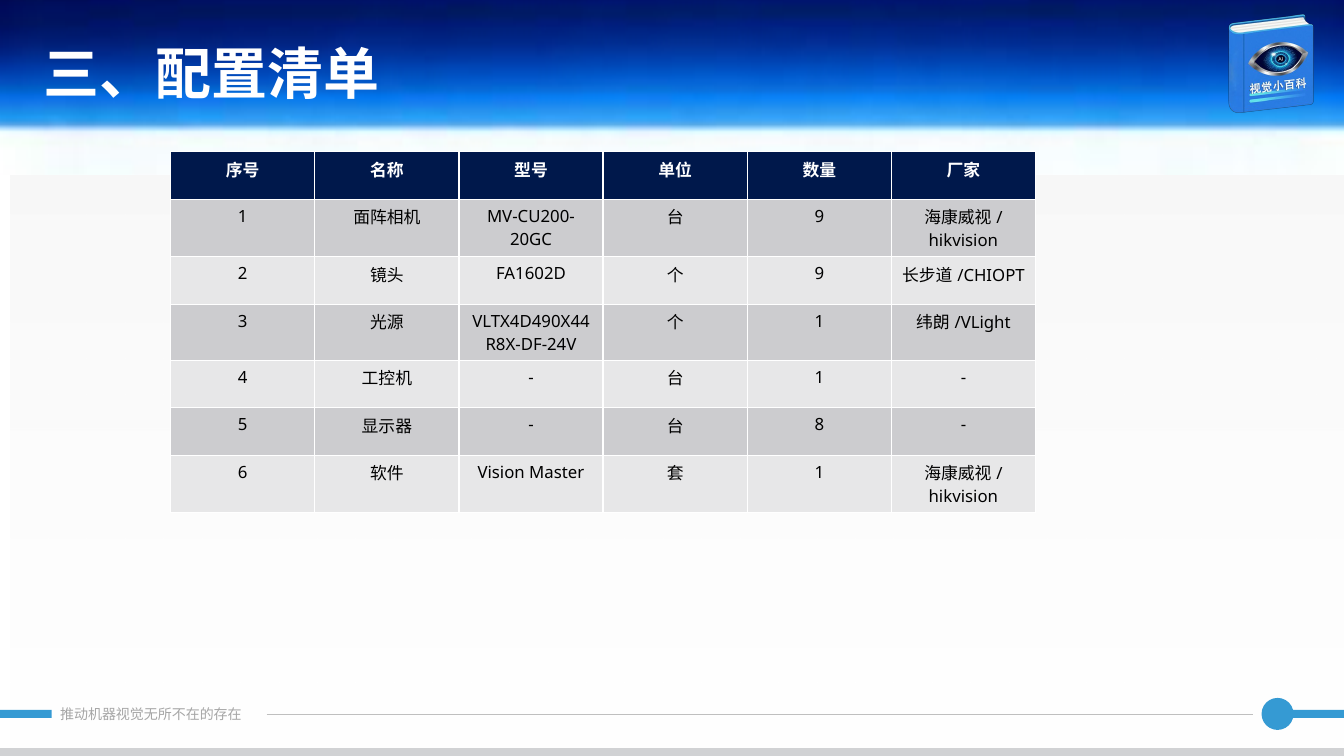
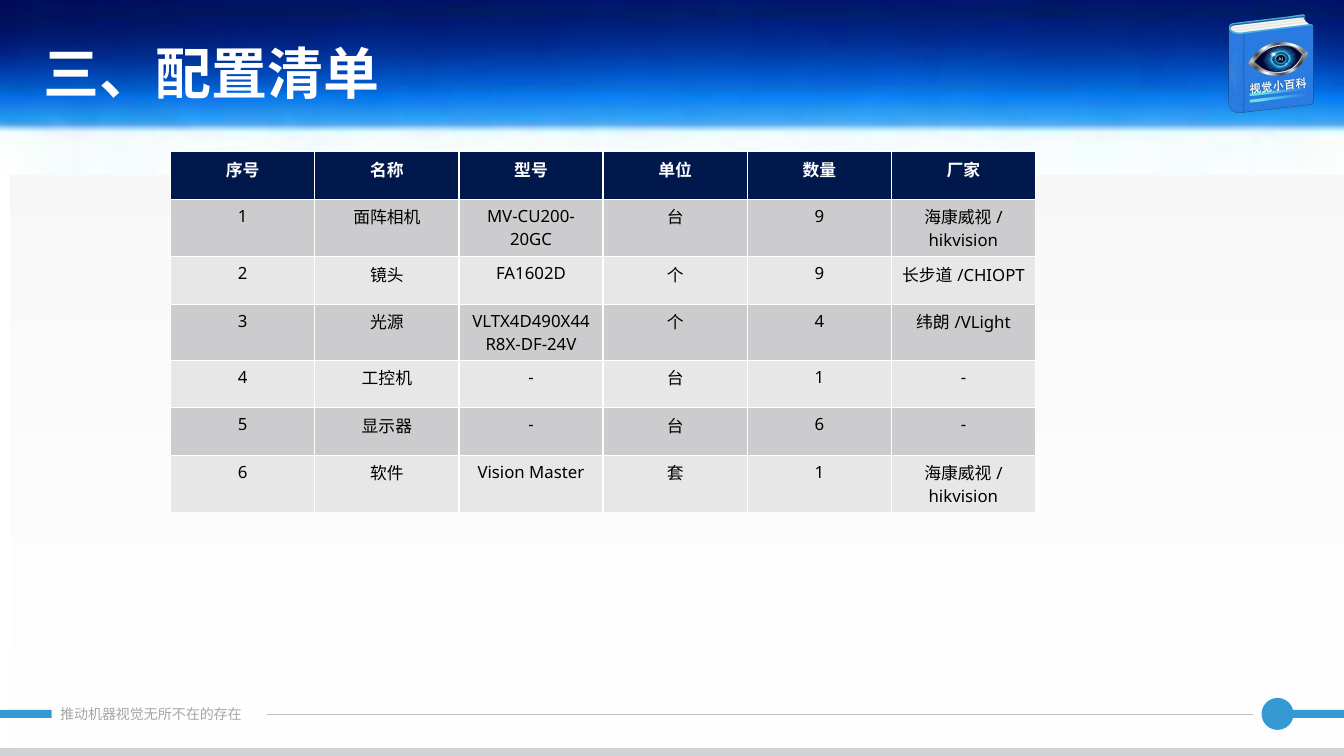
1 at (819, 322): 1 -> 4
8 at (819, 425): 8 -> 6
